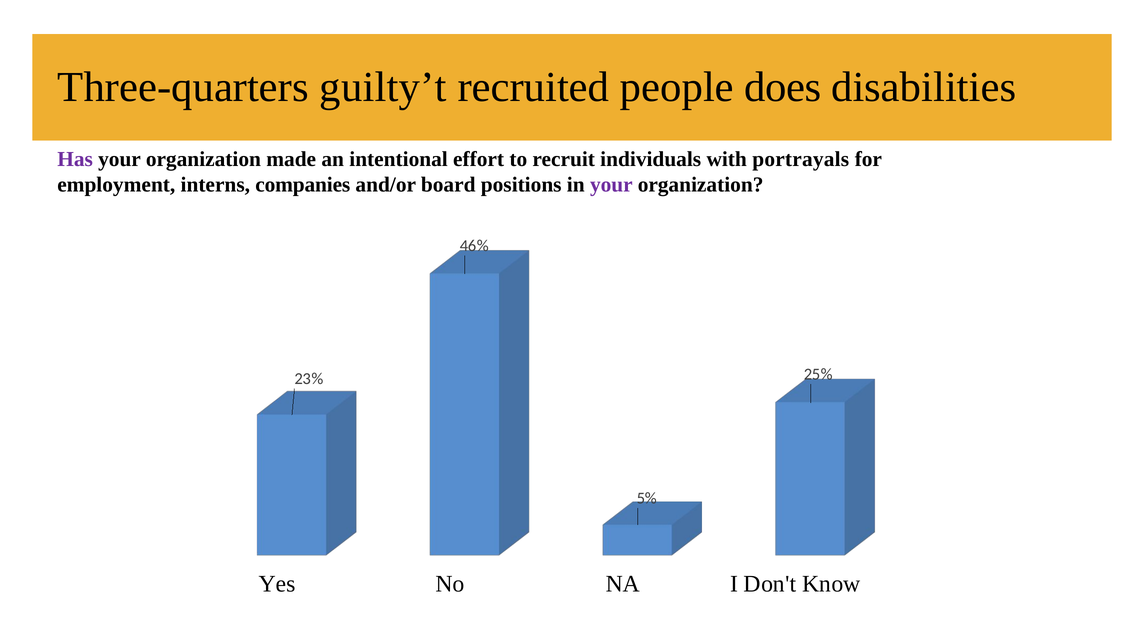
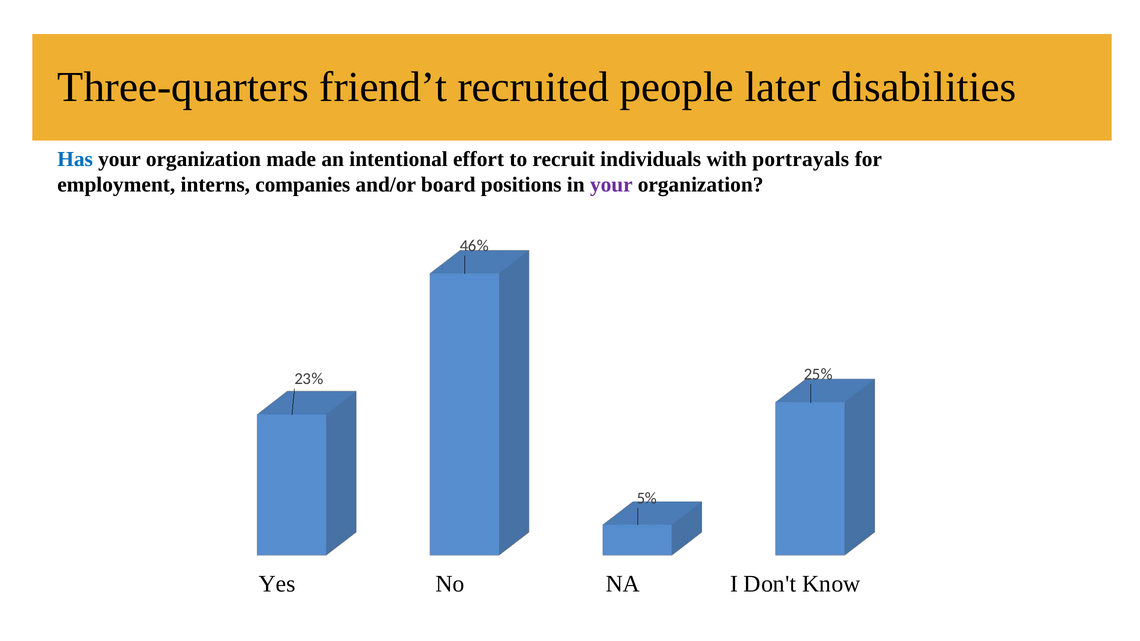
guilty’t: guilty’t -> friend’t
does: does -> later
Has colour: purple -> blue
